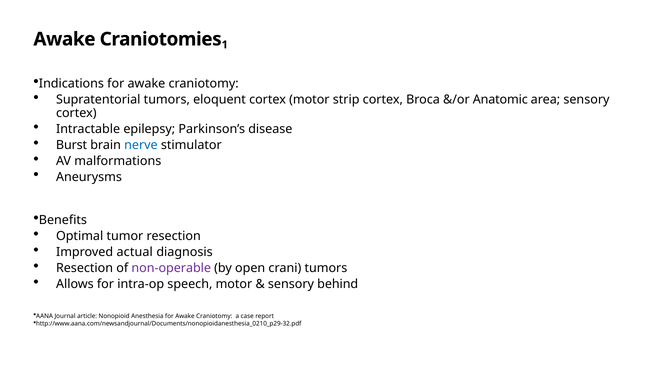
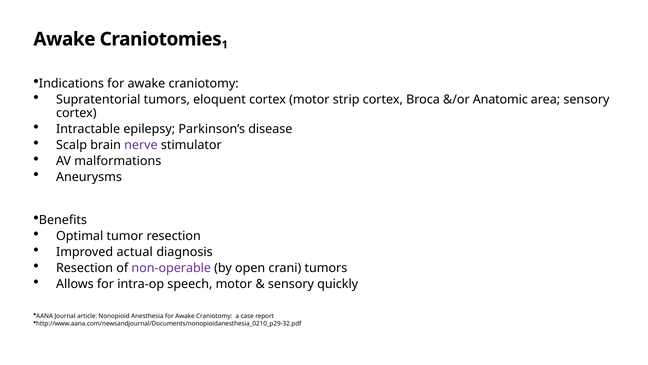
Burst: Burst -> Scalp
nerve colour: blue -> purple
behind: behind -> quickly
